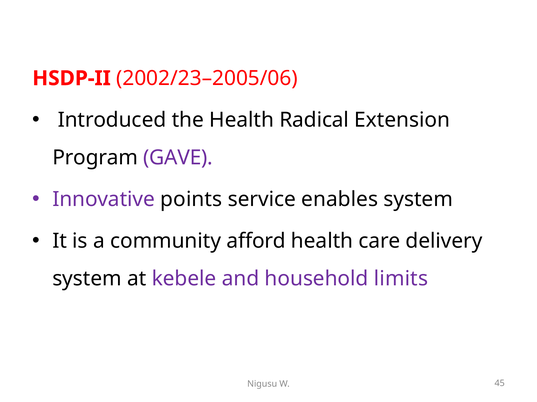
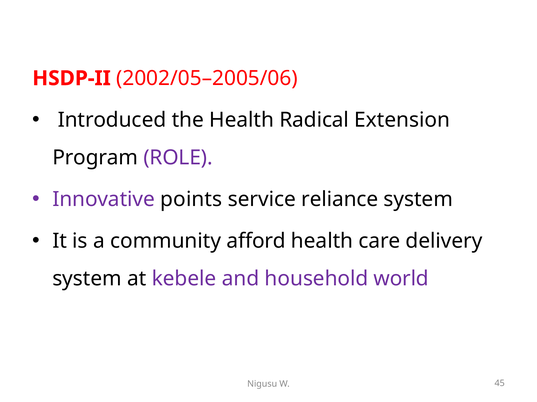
2002/23–2005/06: 2002/23–2005/06 -> 2002/05–2005/06
GAVE: GAVE -> ROLE
enables: enables -> reliance
limits: limits -> world
